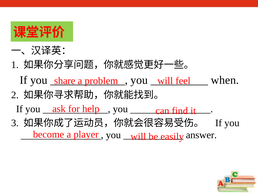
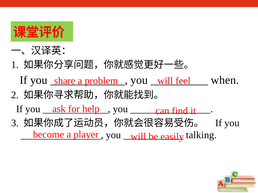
answer: answer -> talking
